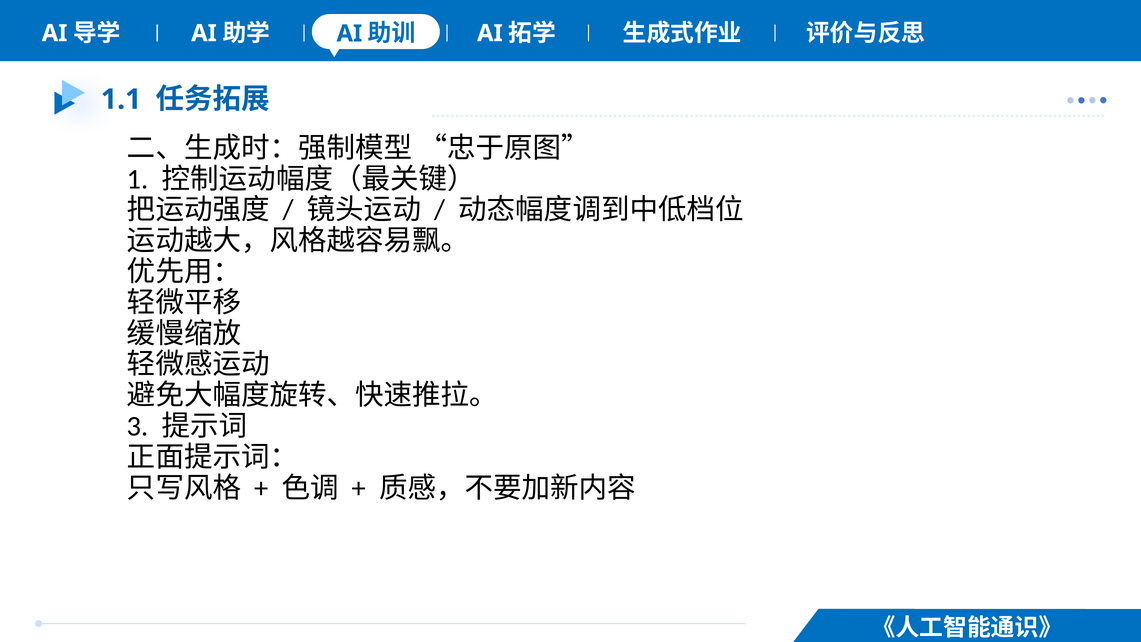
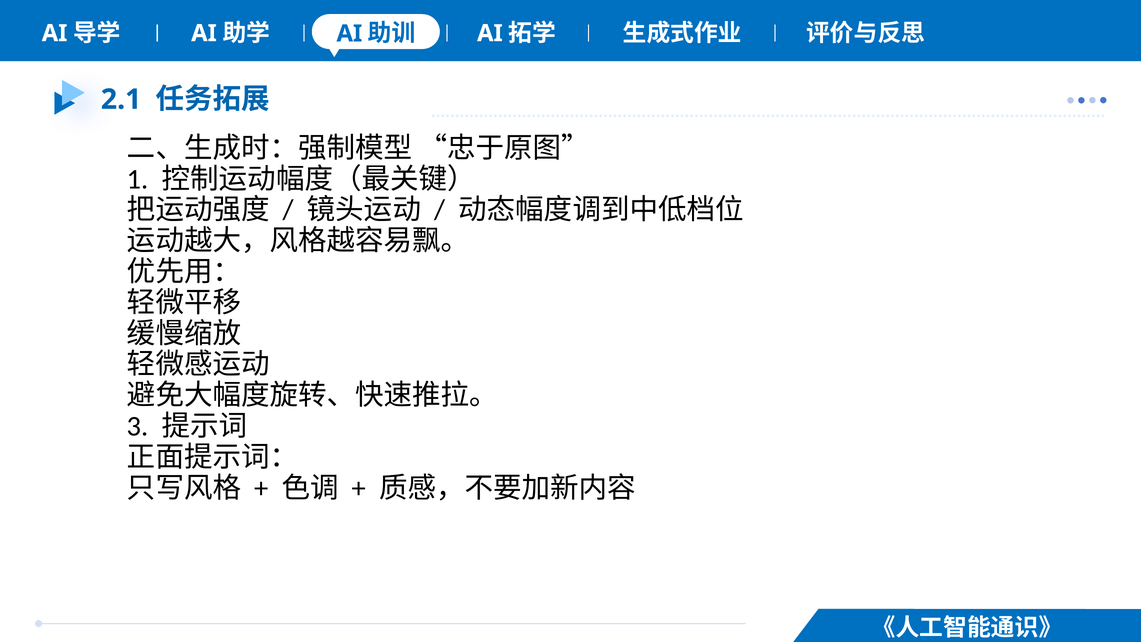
1.1: 1.1 -> 2.1
